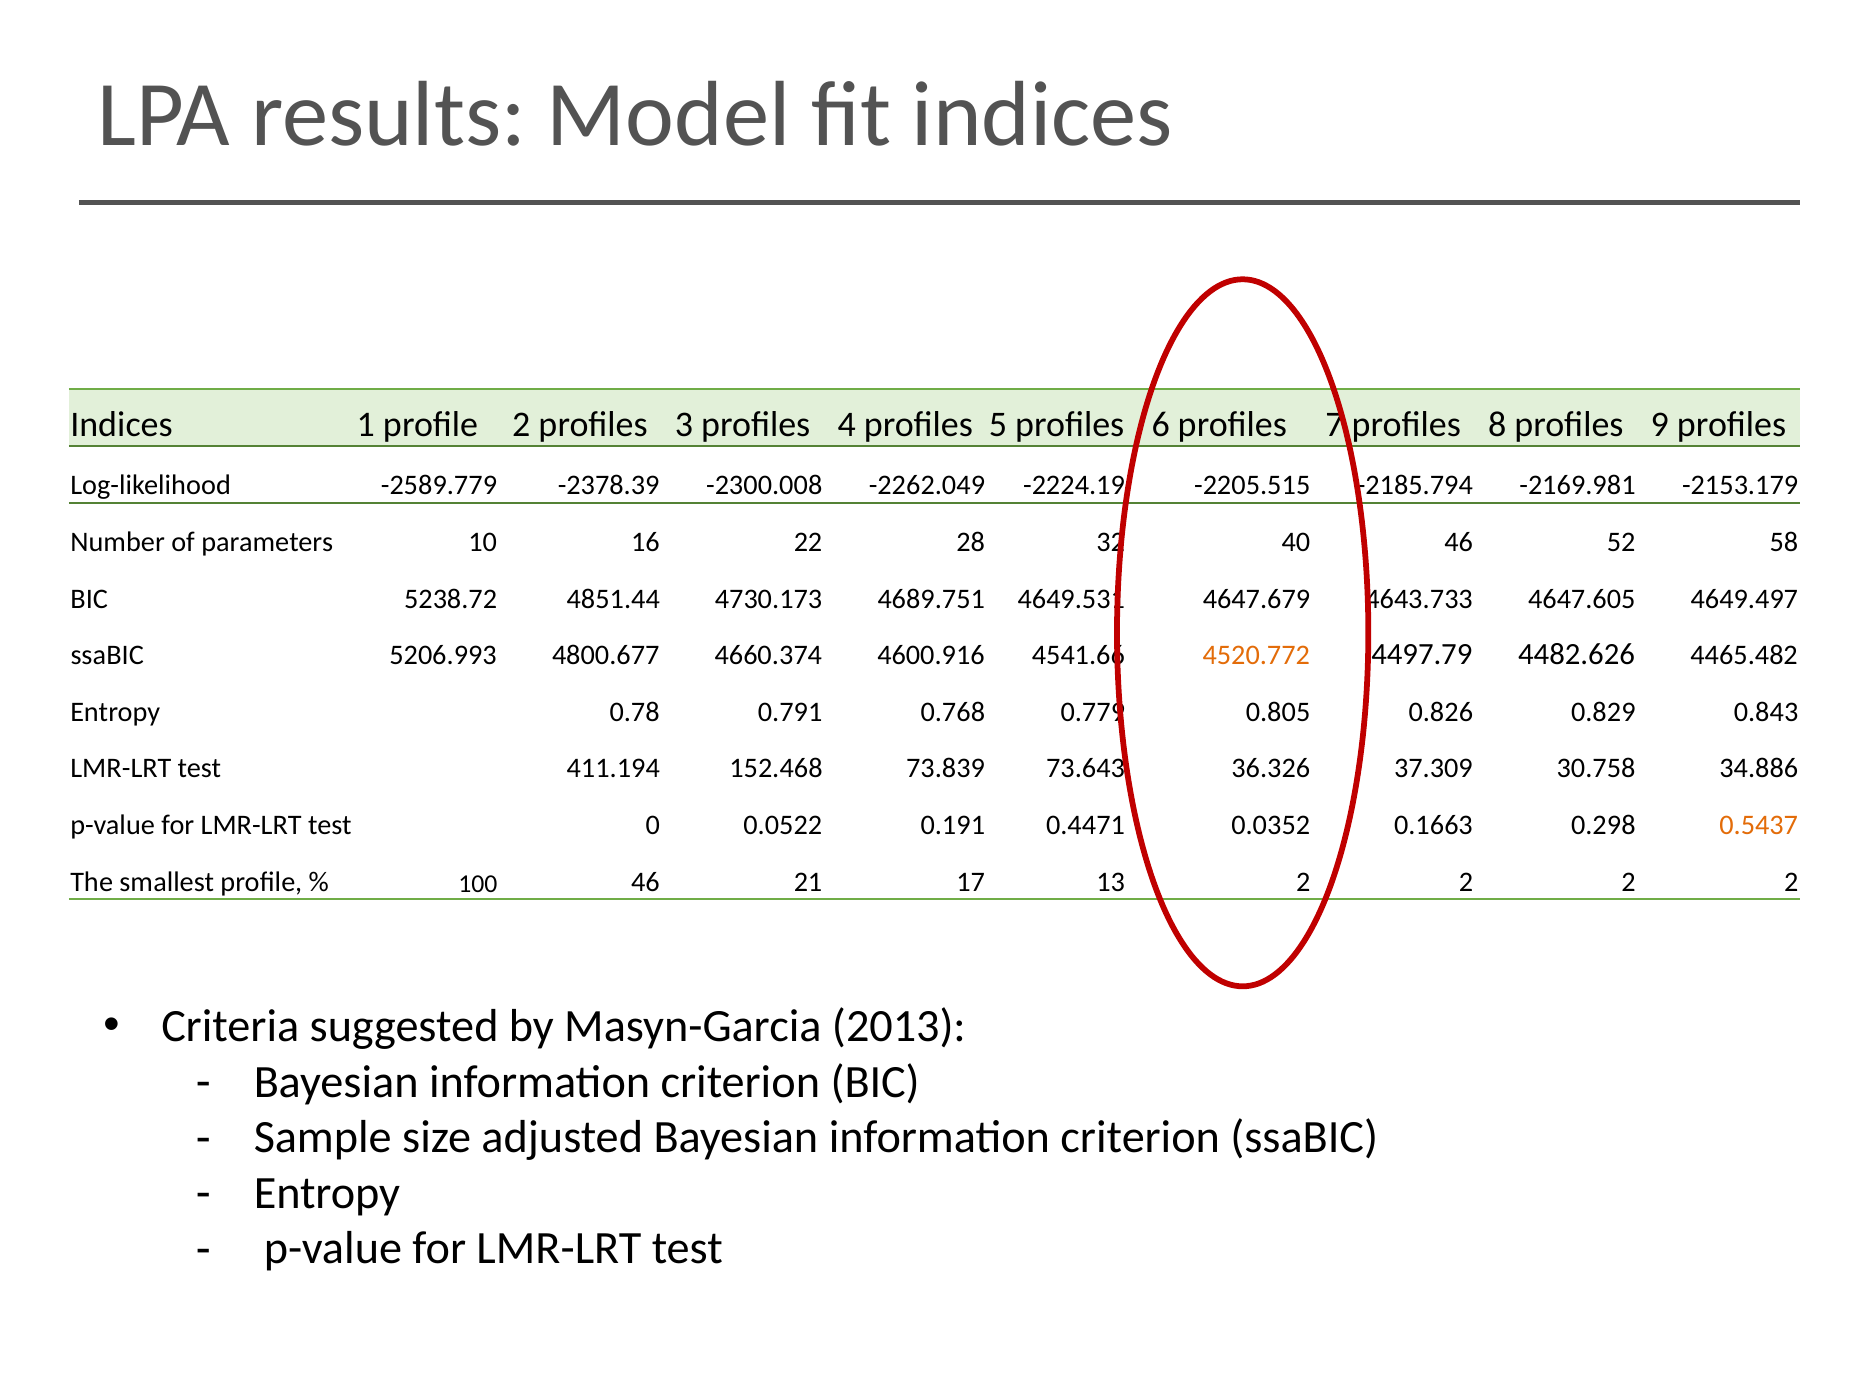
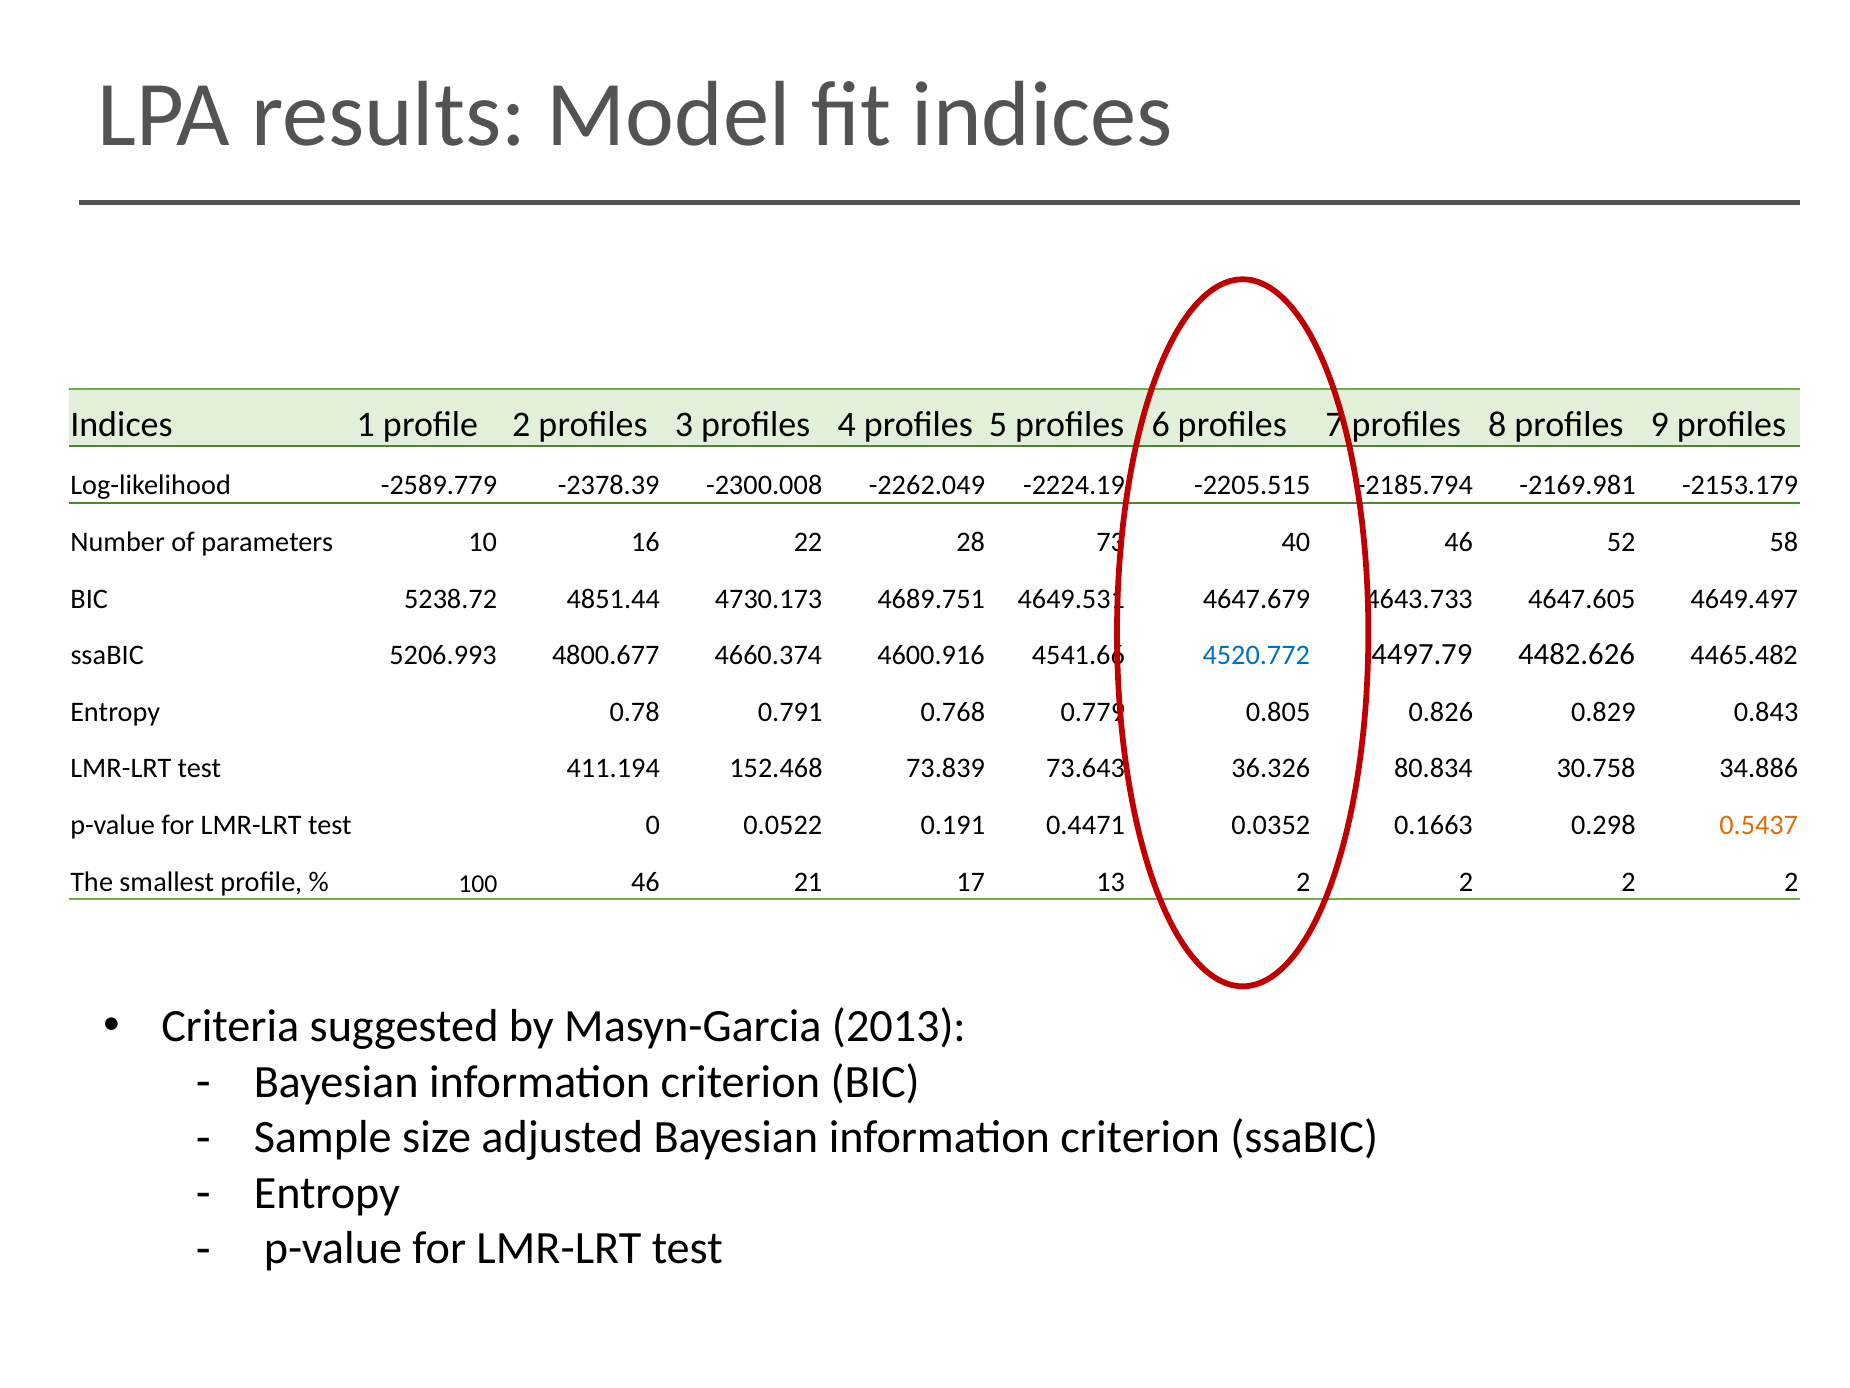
32: 32 -> 73
4520.772 colour: orange -> blue
37.309: 37.309 -> 80.834
